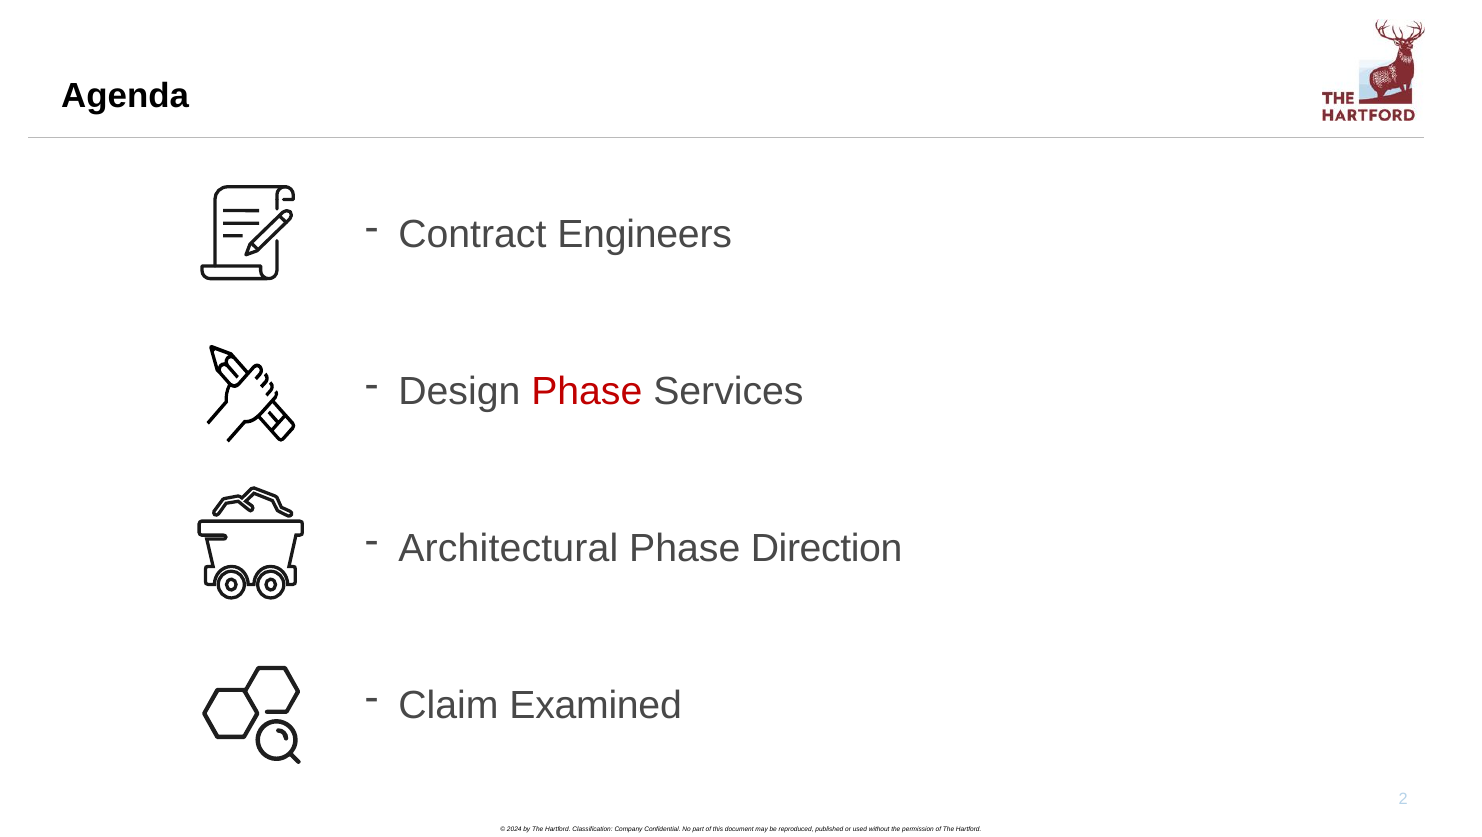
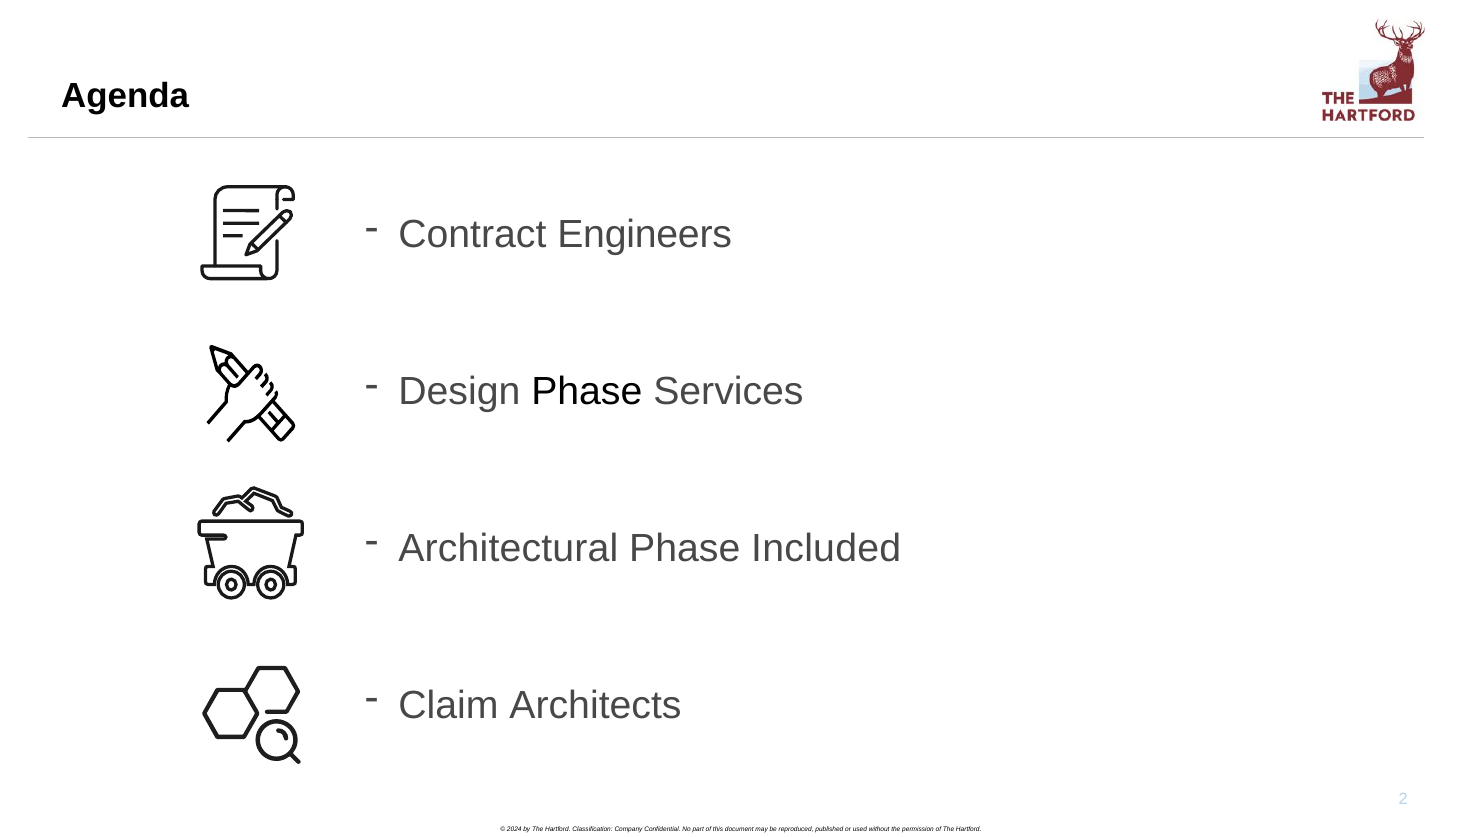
Phase at (587, 391) colour: red -> black
Direction: Direction -> Included
Examined: Examined -> Architects
